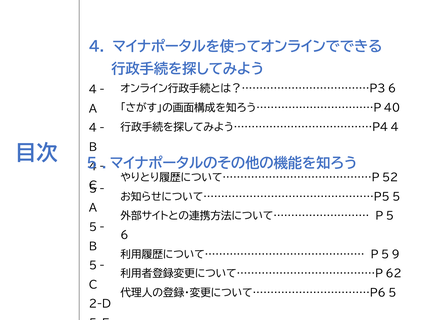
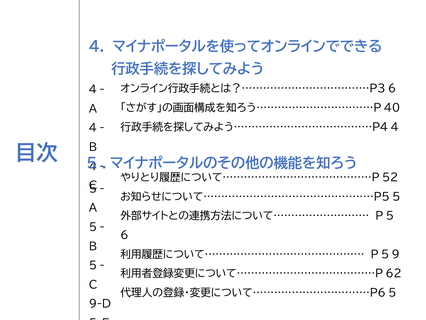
2-D: 2-D -> 9-D
